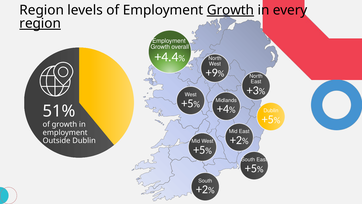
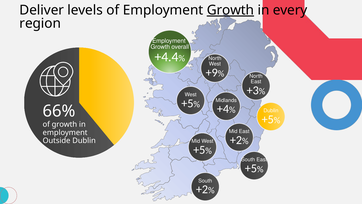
Region at (42, 10): Region -> Deliver
region at (40, 23) underline: present -> none
51%: 51% -> 66%
